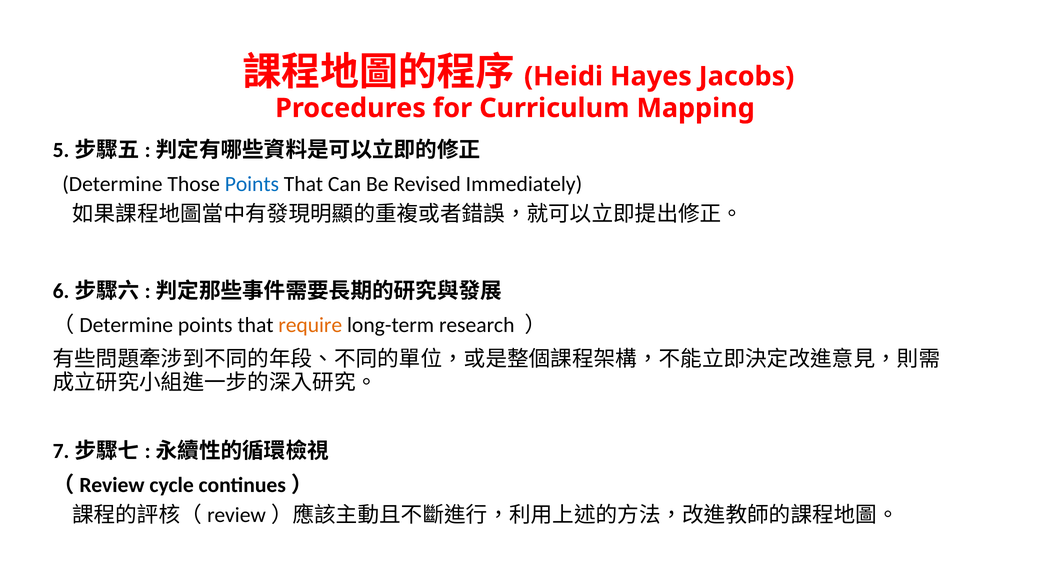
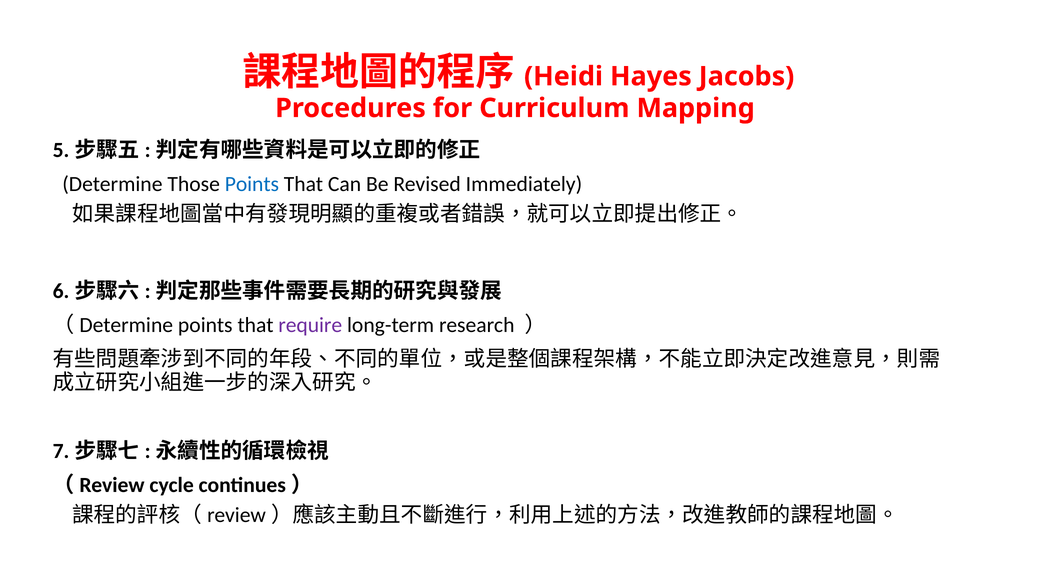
require colour: orange -> purple
